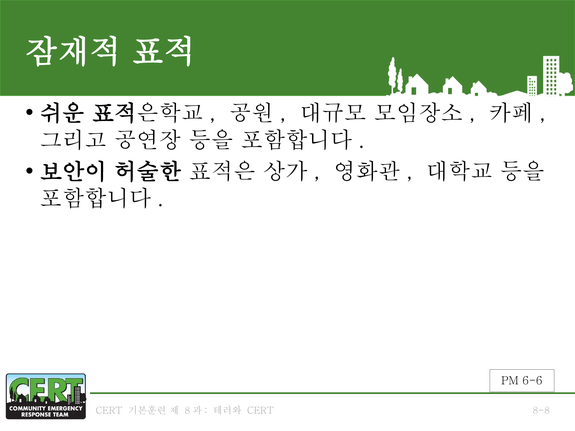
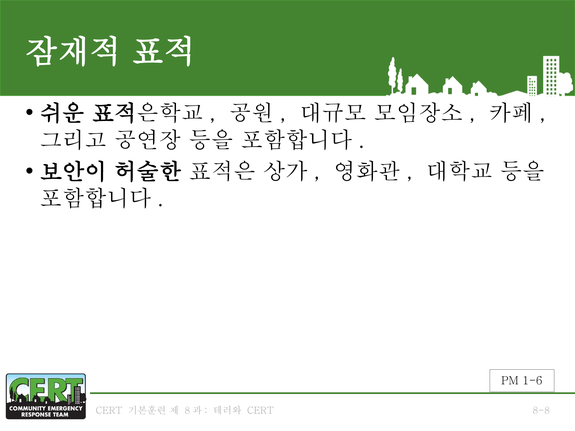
6-6: 6-6 -> 1-6
